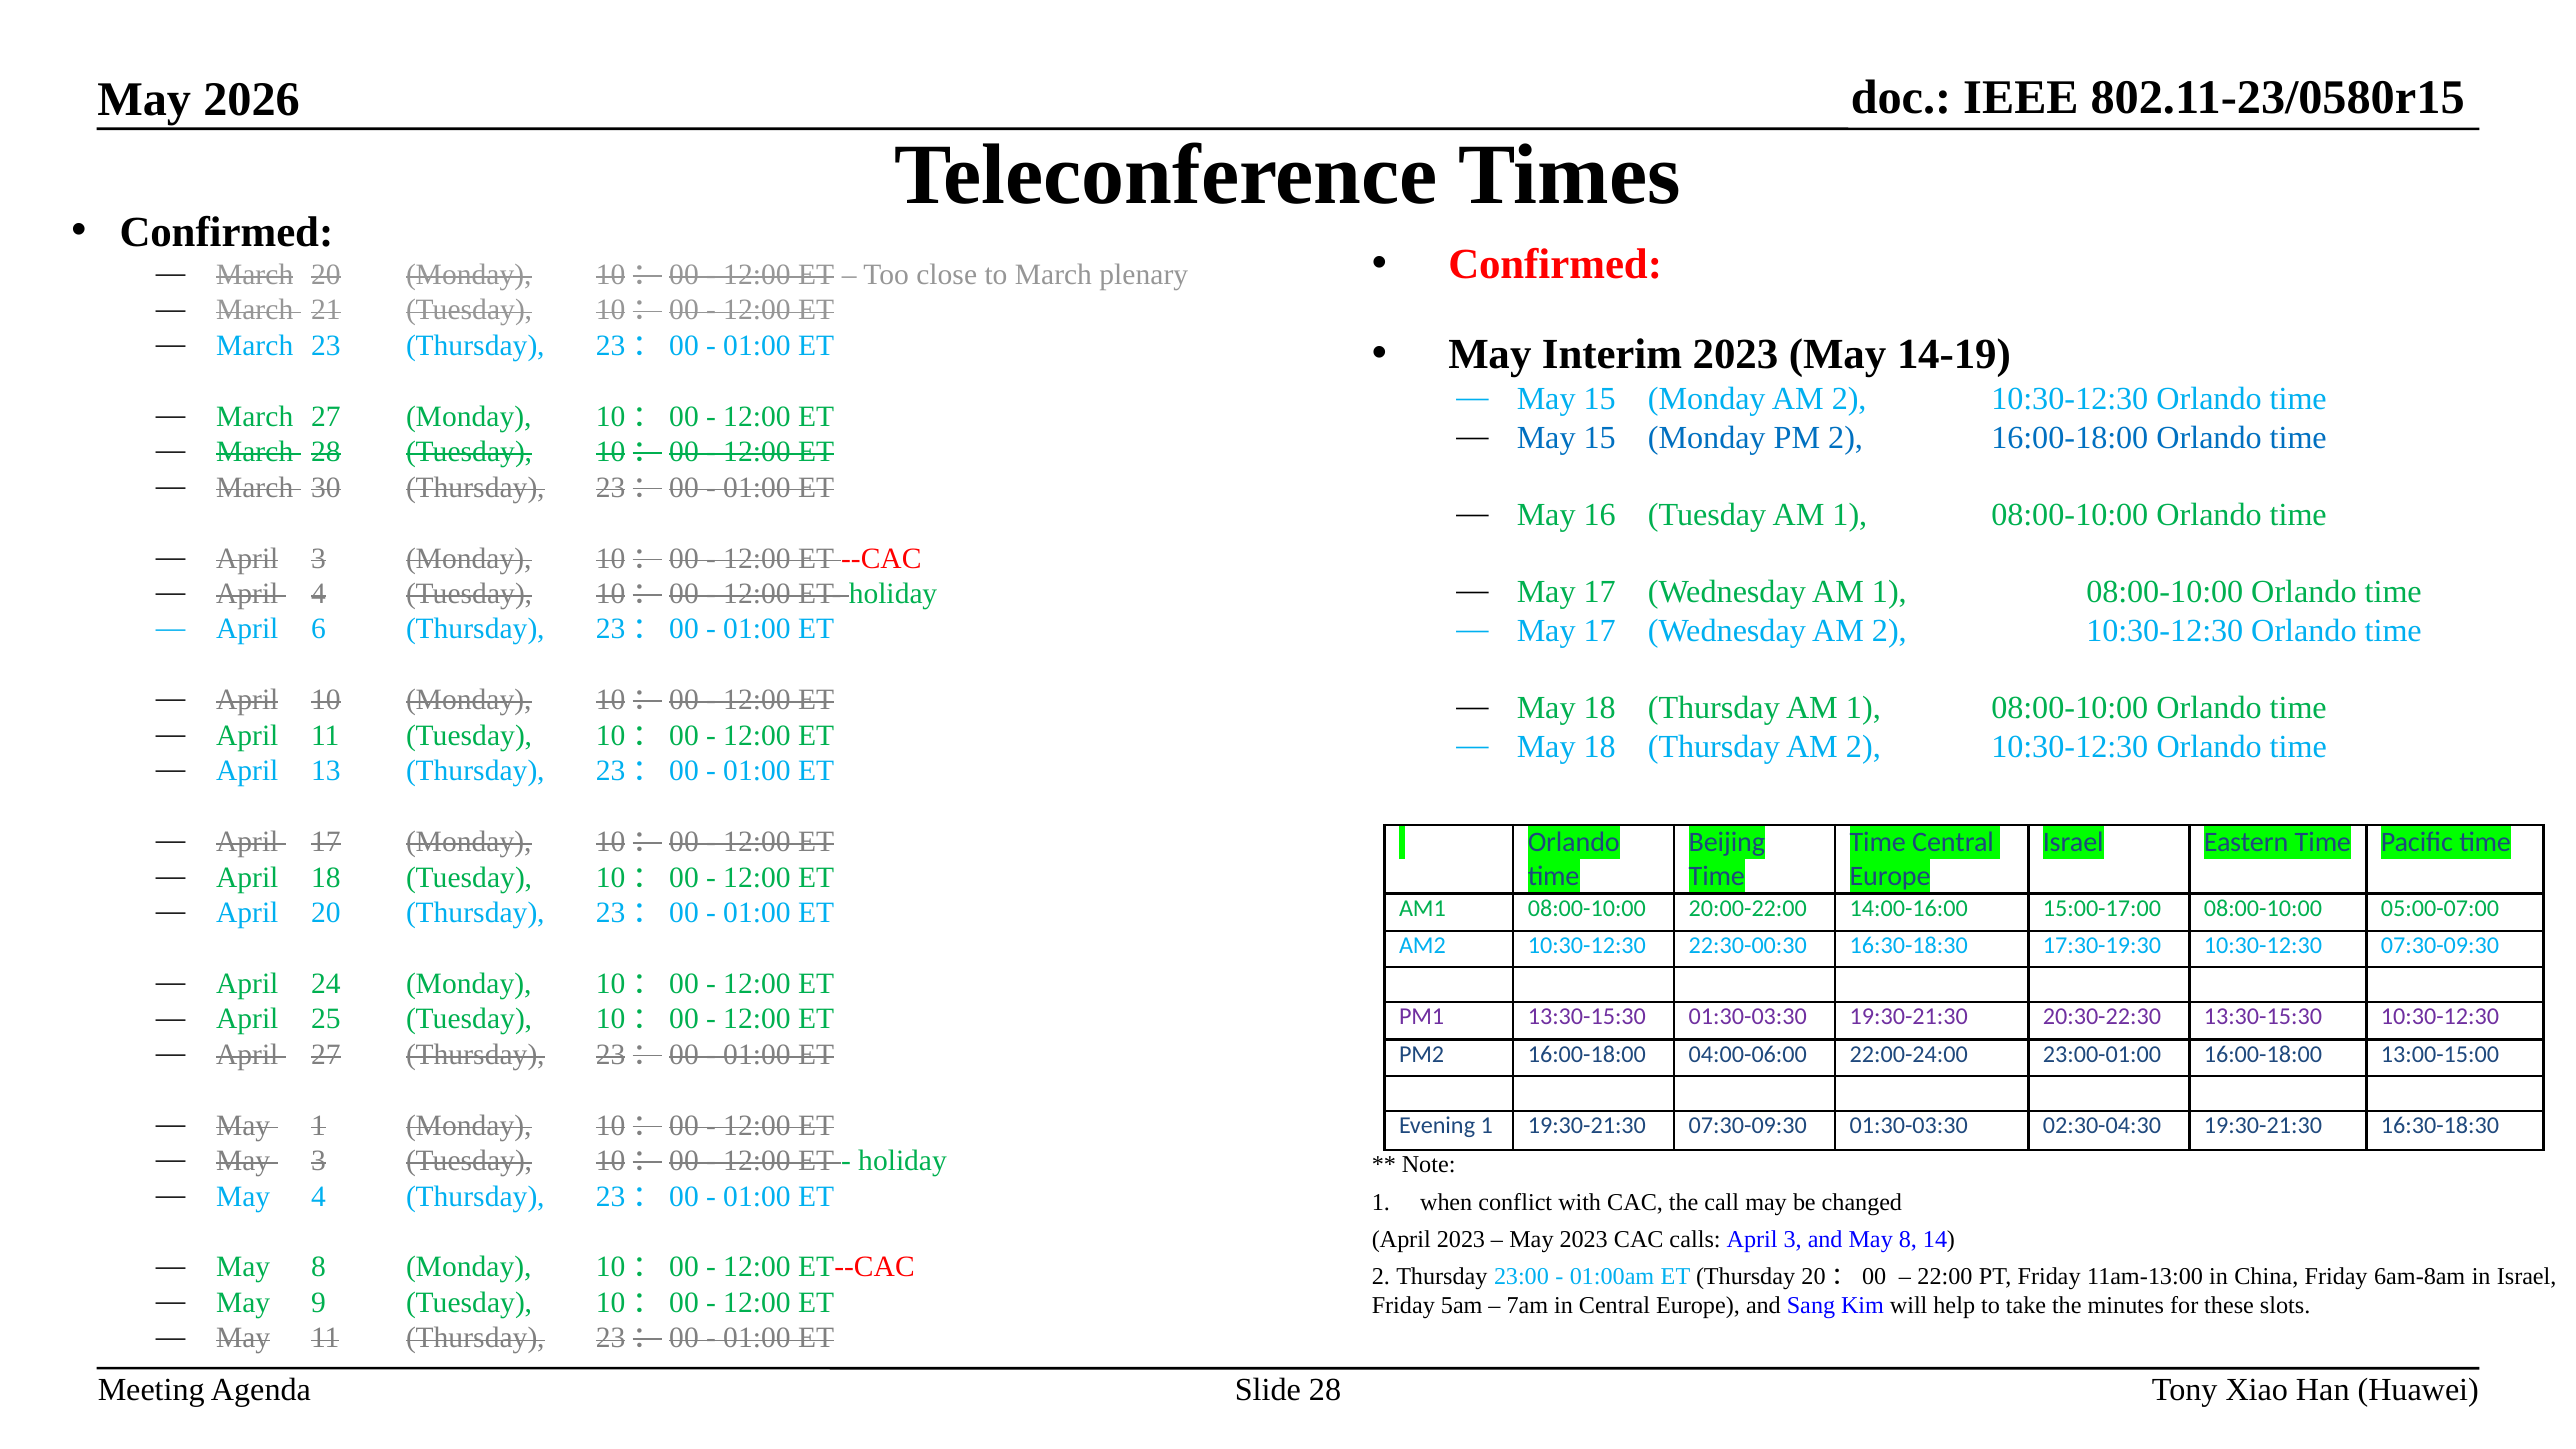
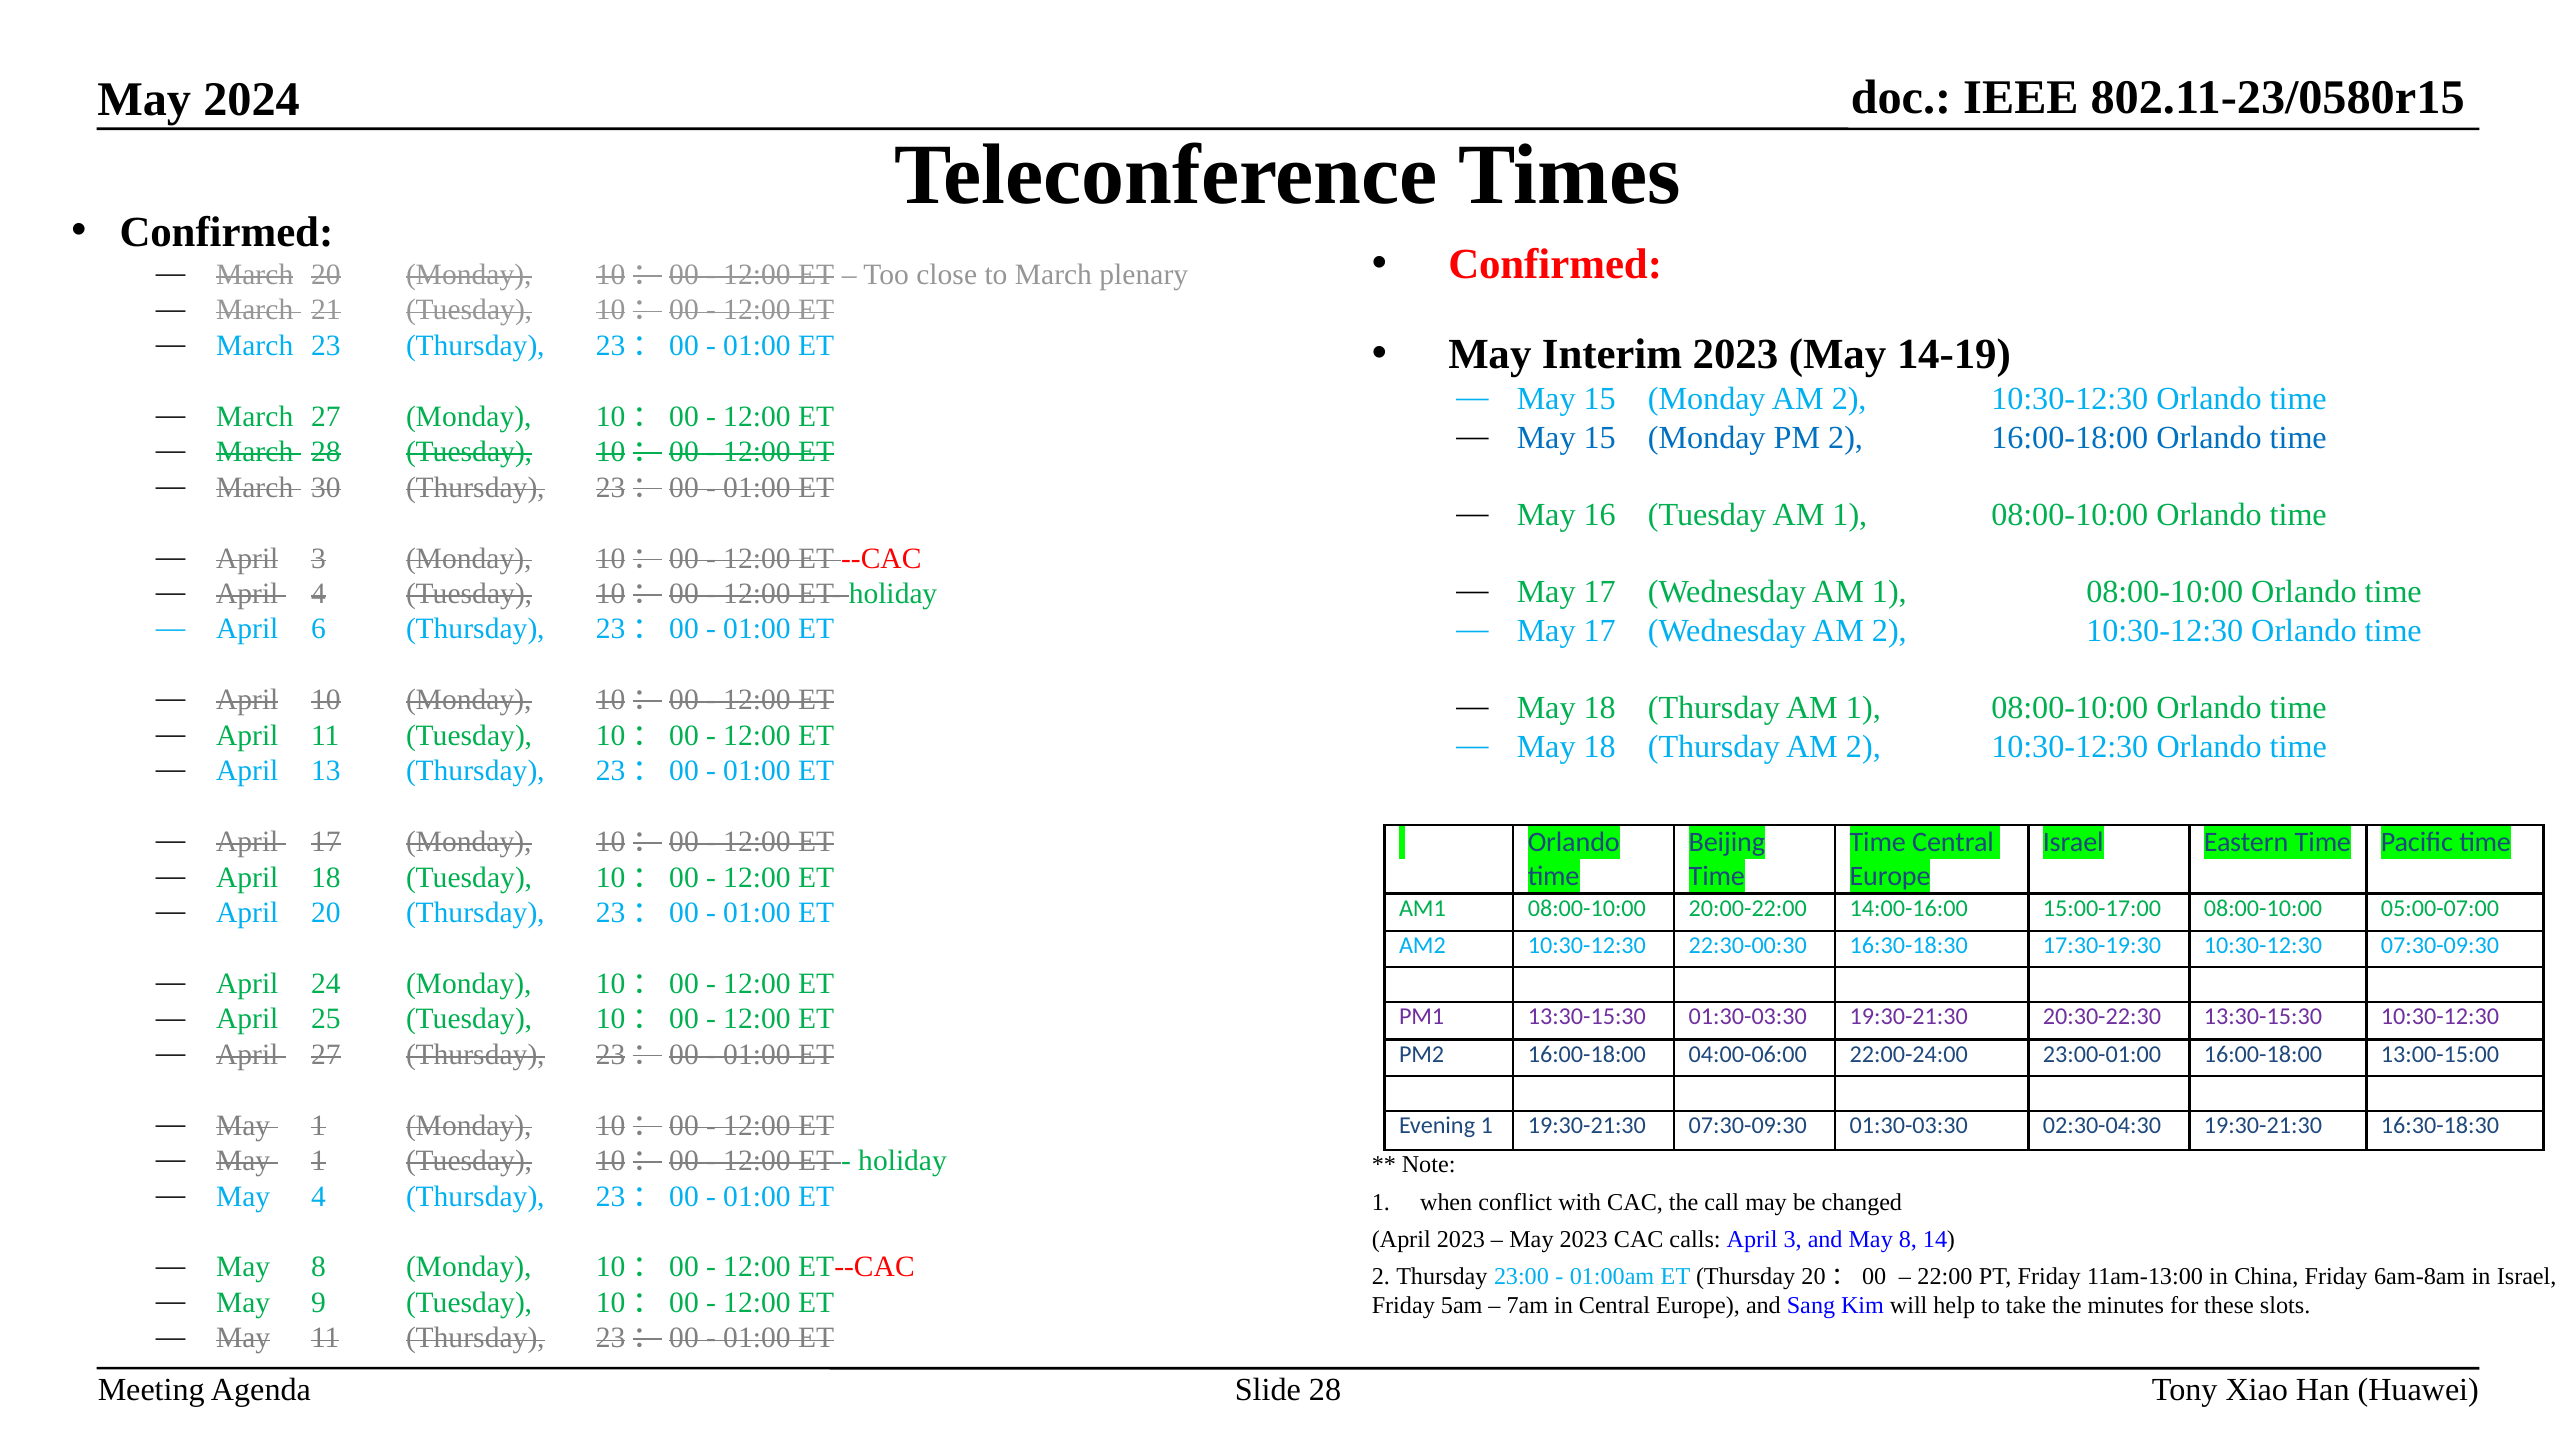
2026: 2026 -> 2024
3 at (318, 1161): 3 -> 1
